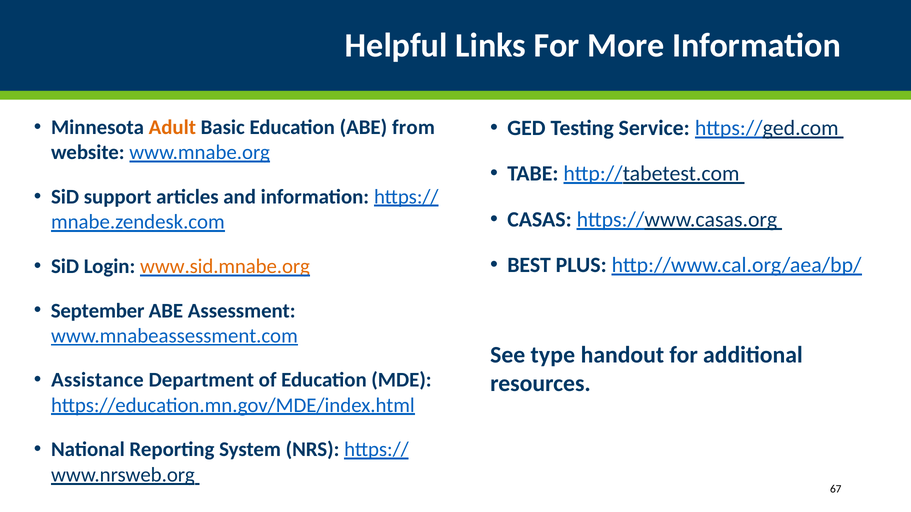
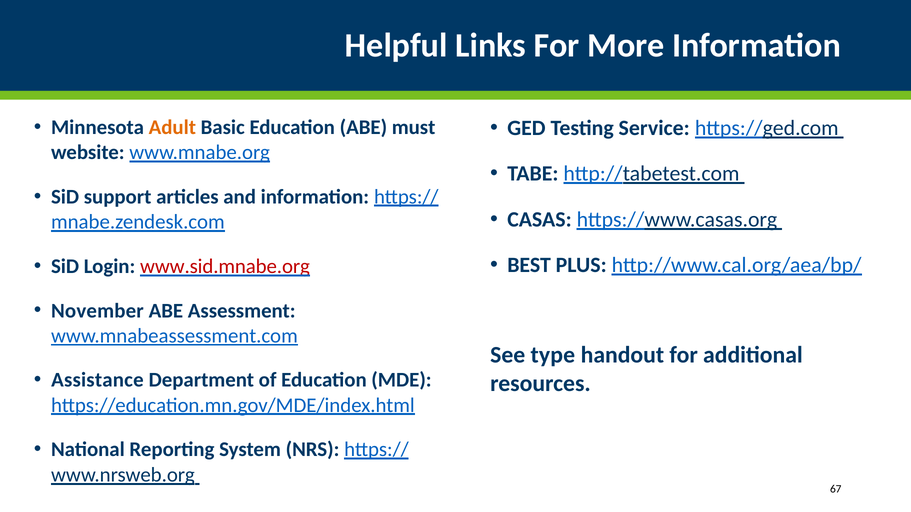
from: from -> must
www.sid.mnabe.org colour: orange -> red
September: September -> November
